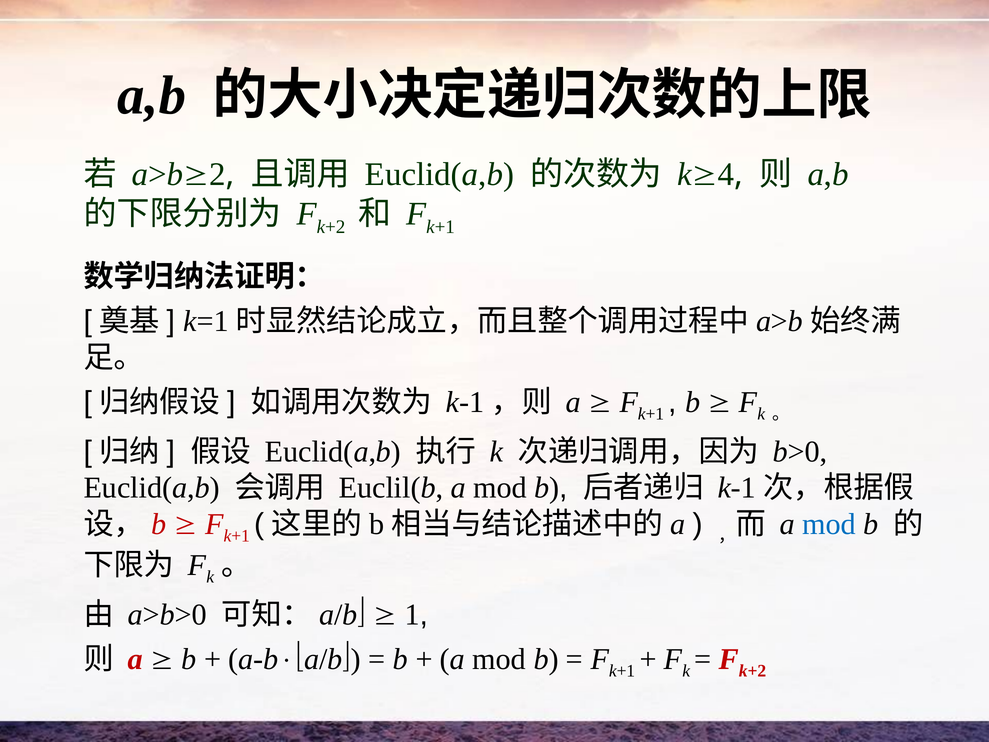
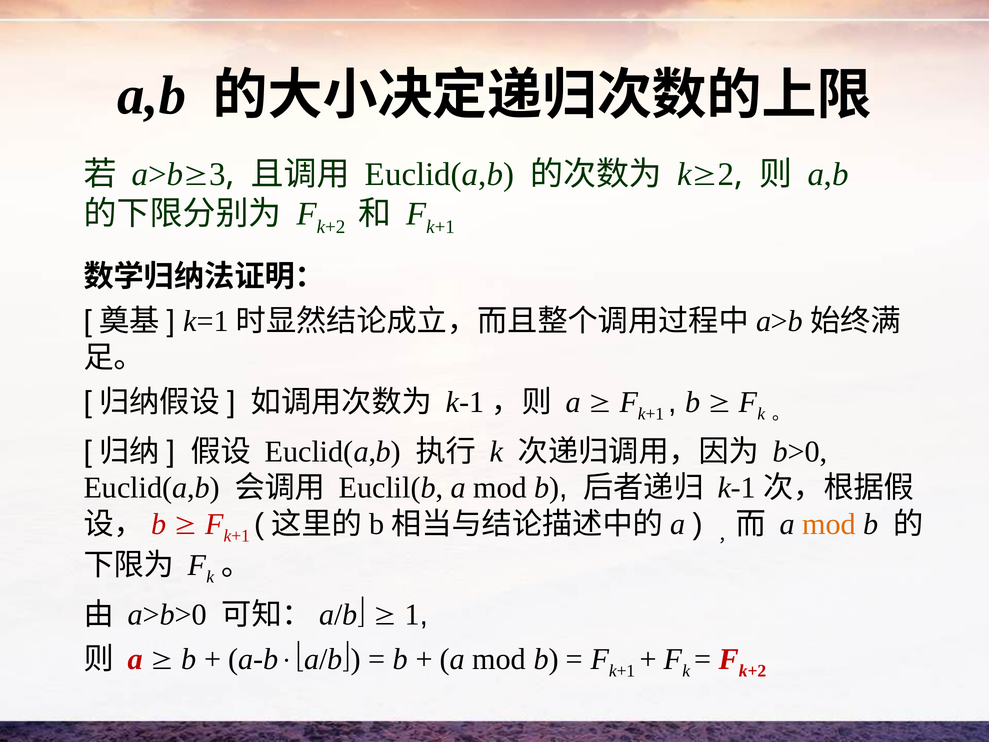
2: 2 -> 3
4: 4 -> 2
mod at (829, 524) colour: blue -> orange
